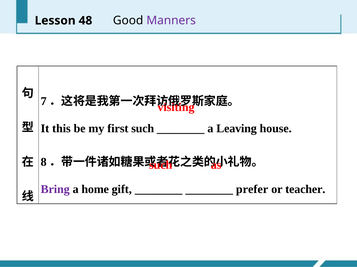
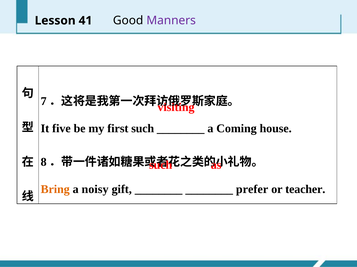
48: 48 -> 41
this: this -> five
Leaving: Leaving -> Coming
Bring colour: purple -> orange
home: home -> noisy
